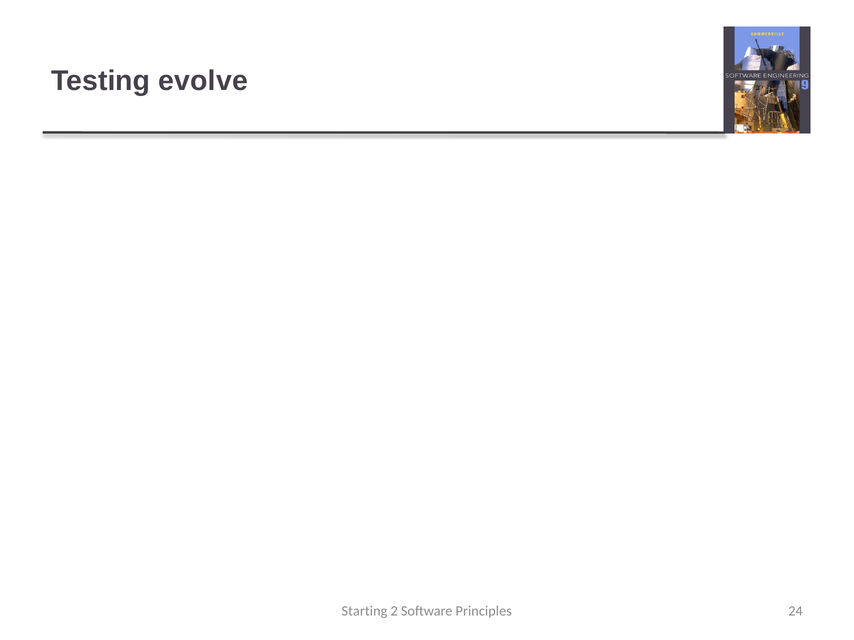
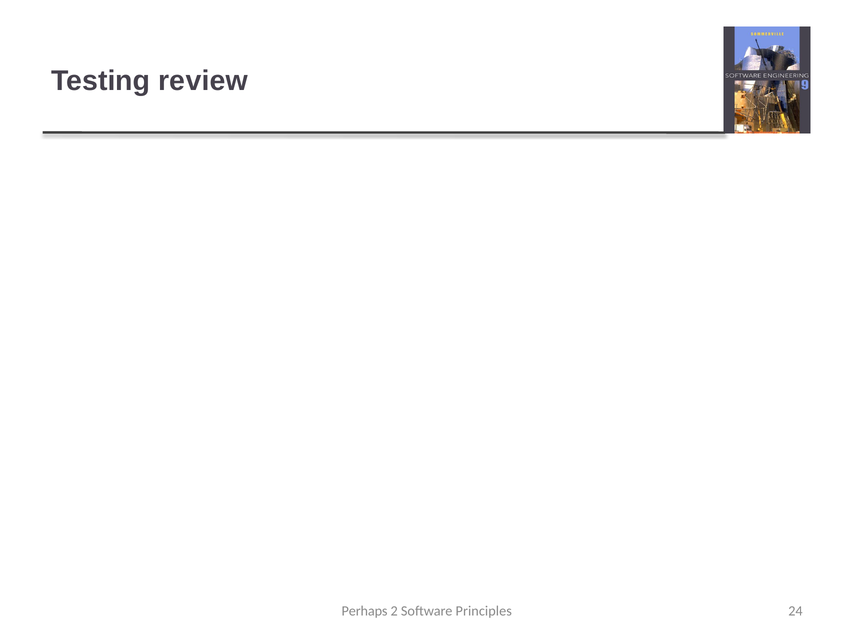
evolve: evolve -> review
Starting: Starting -> Perhaps
